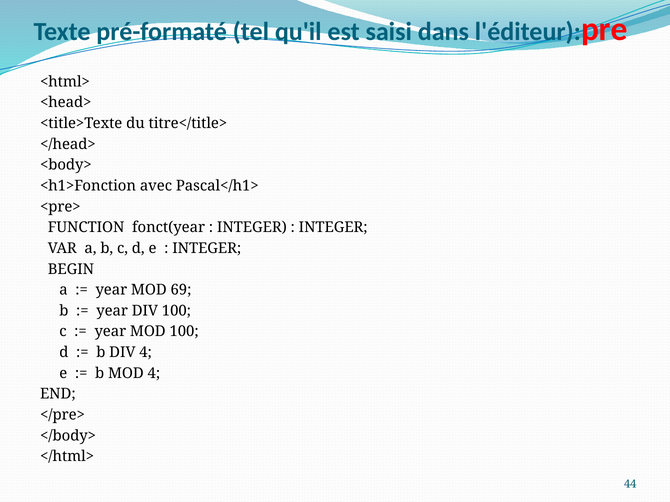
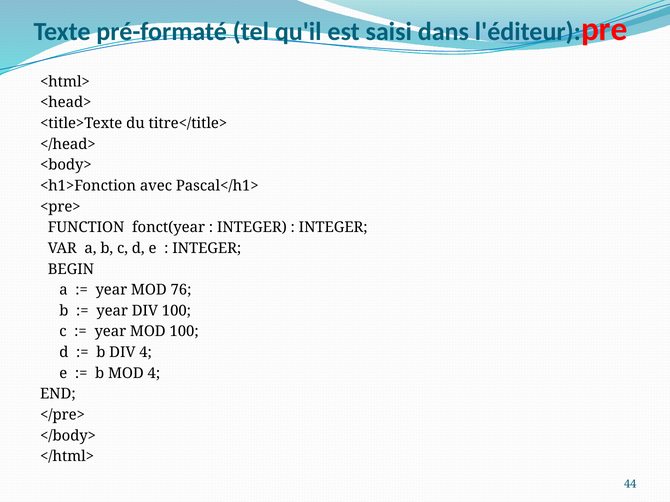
69: 69 -> 76
